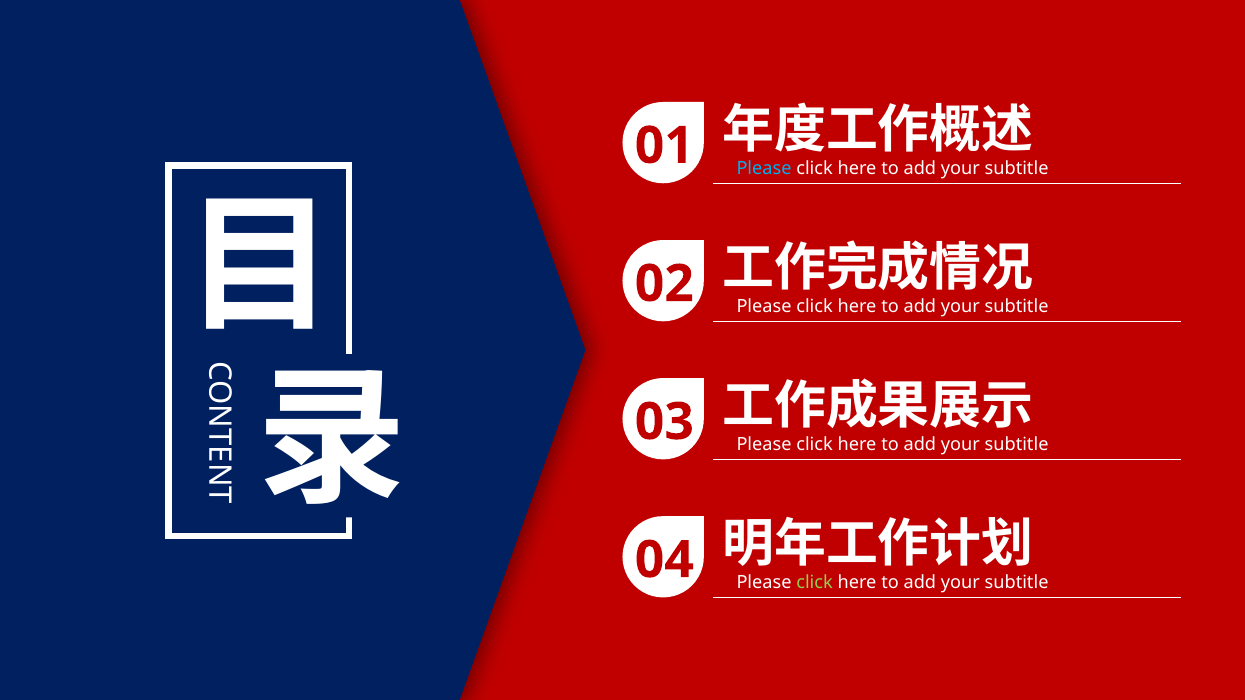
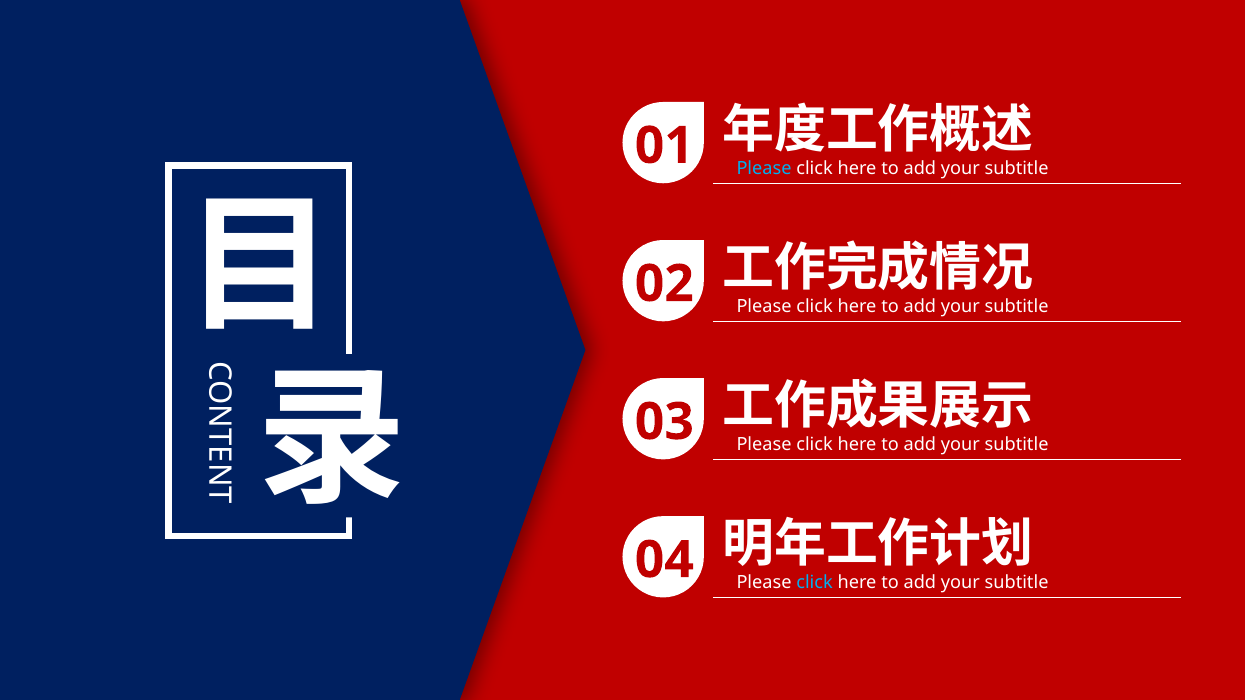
click at (815, 583) colour: light green -> light blue
